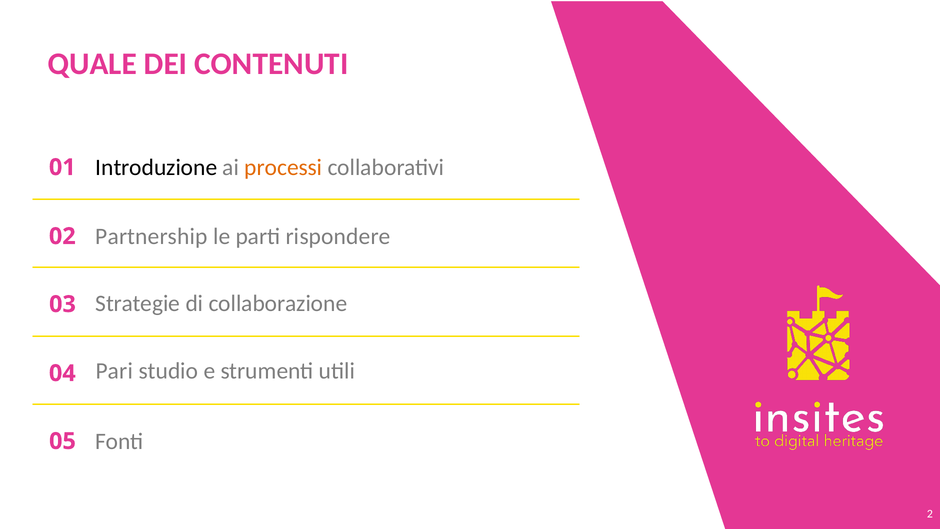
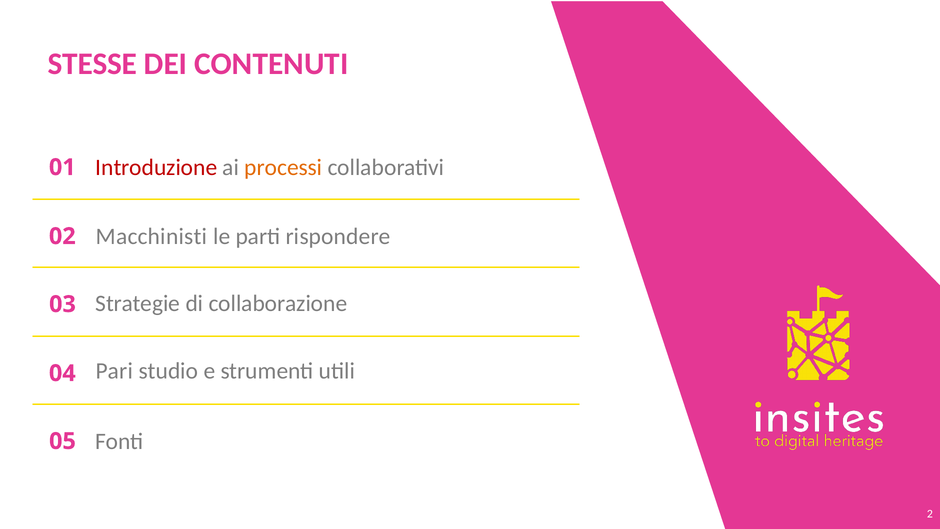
QUALE: QUALE -> STESSE
Introduzione colour: black -> red
Partnership: Partnership -> Macchinisti
